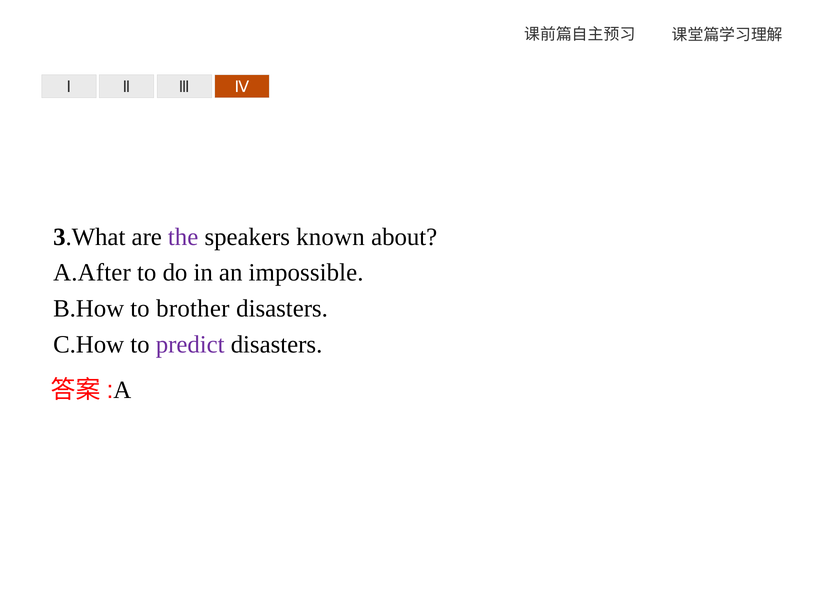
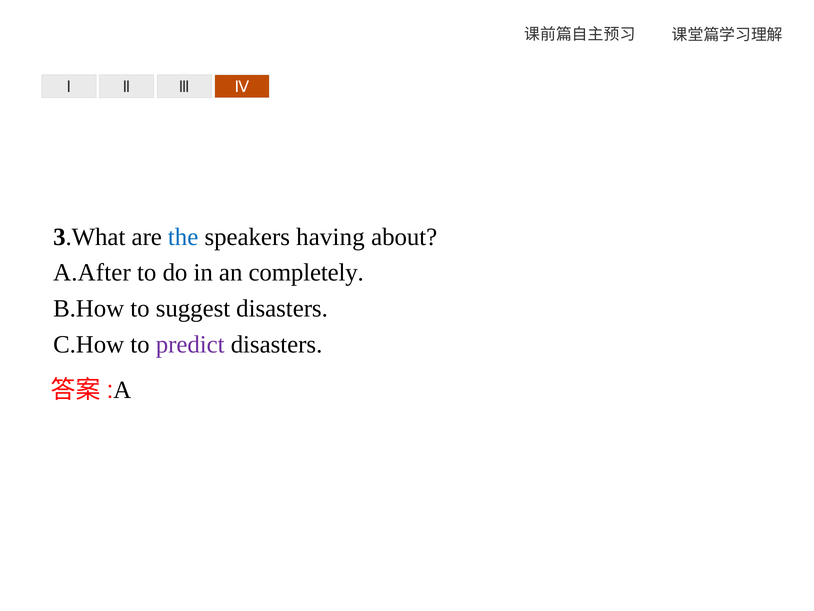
the colour: purple -> blue
known: known -> having
impossible: impossible -> completely
brother: brother -> suggest
